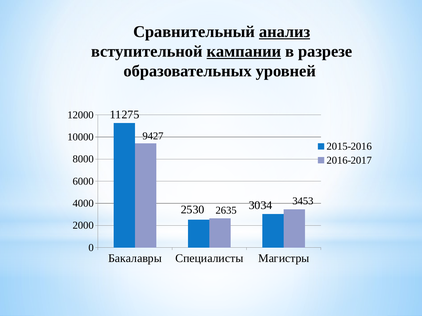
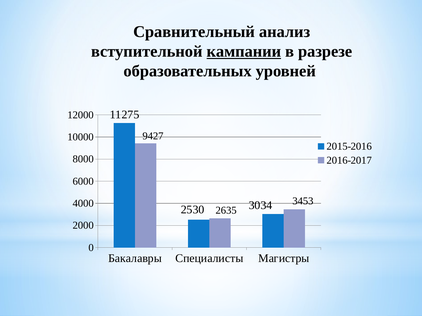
анализ underline: present -> none
